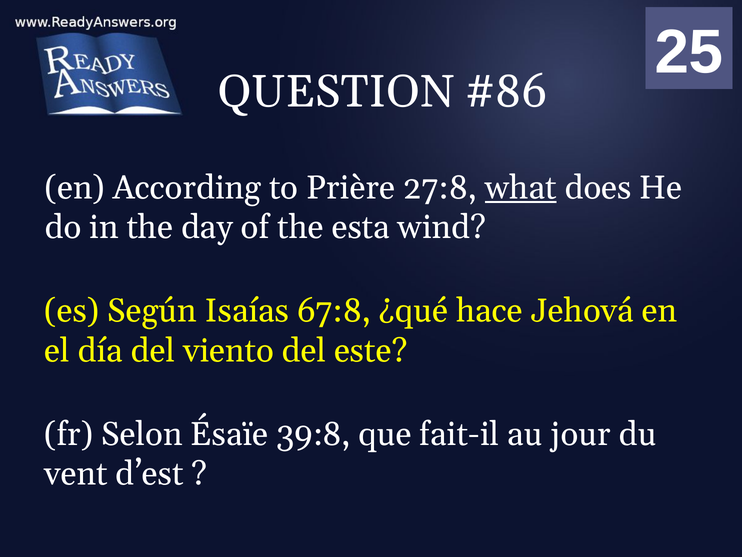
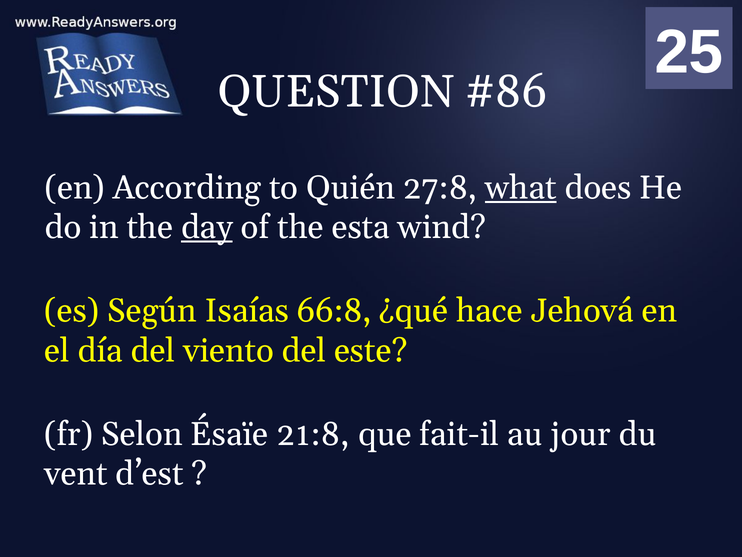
Prière: Prière -> Quién
day underline: none -> present
67:8: 67:8 -> 66:8
39:8: 39:8 -> 21:8
